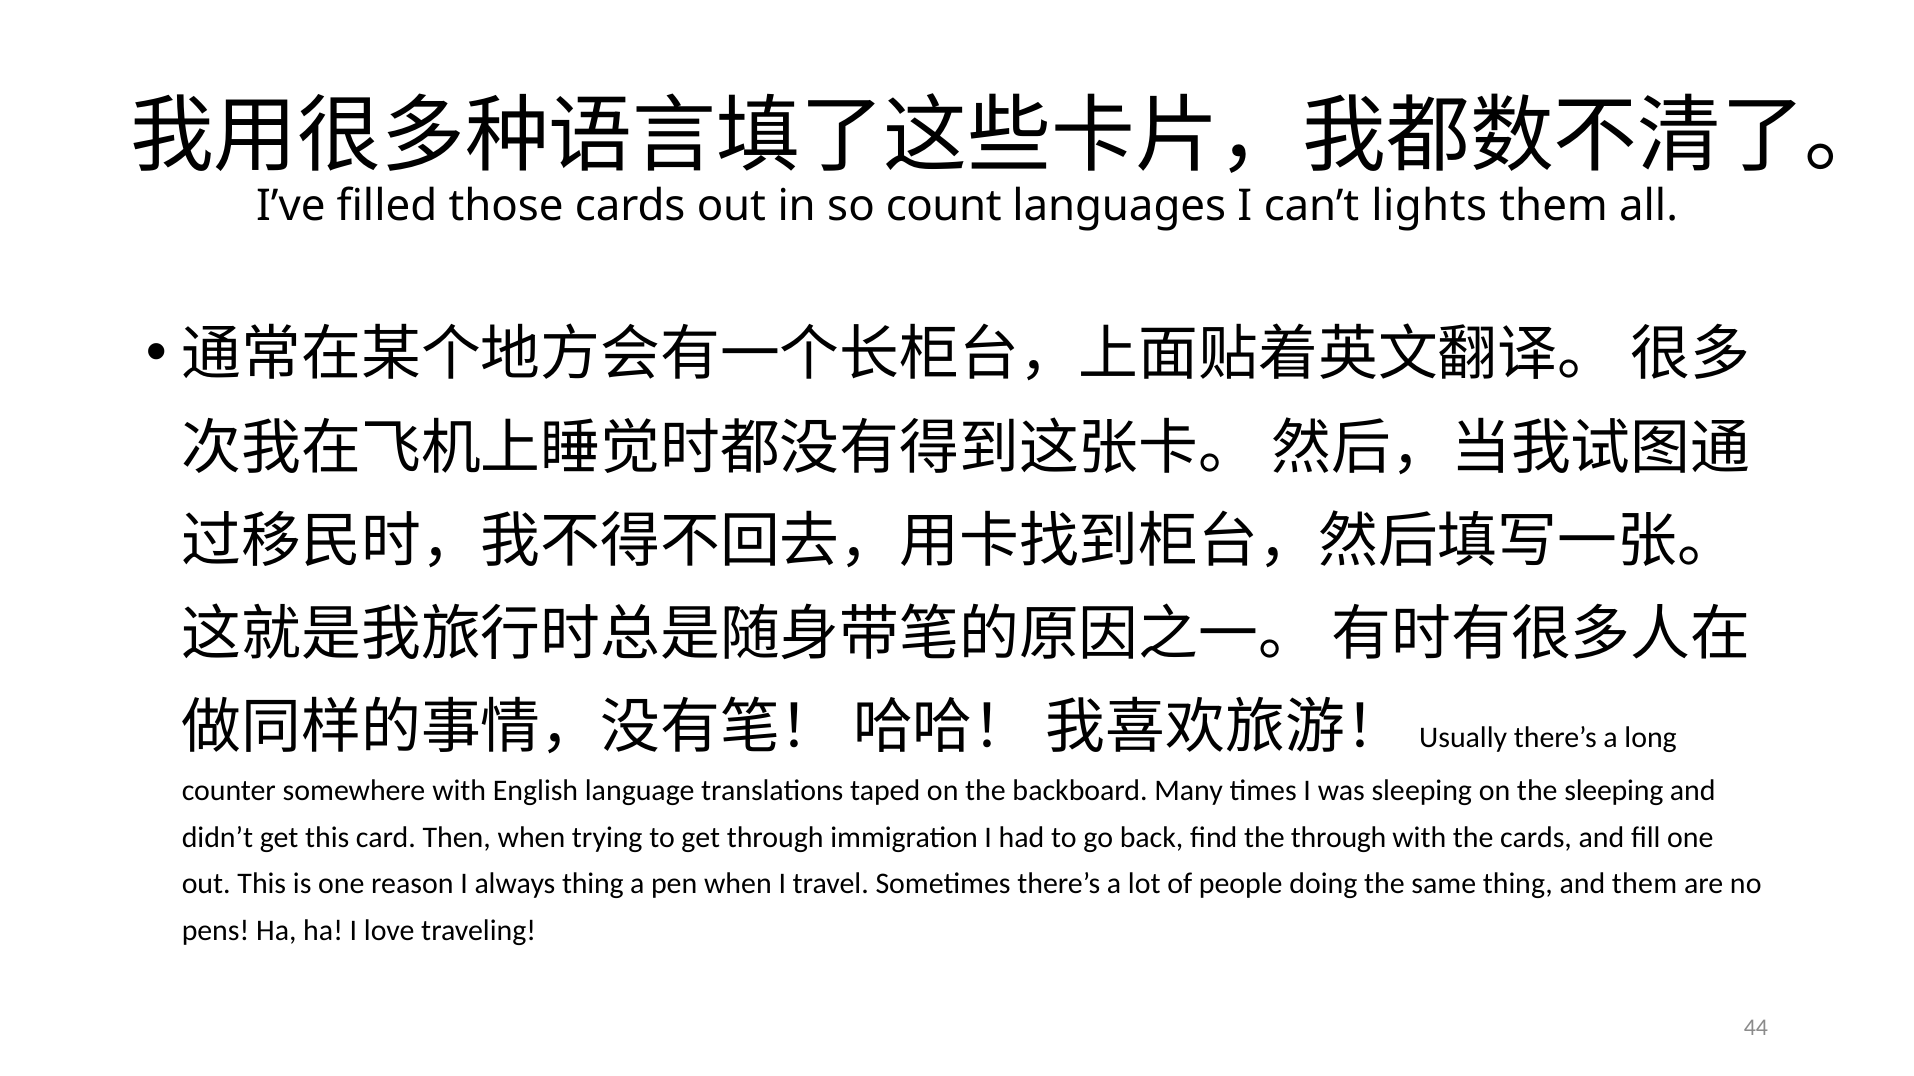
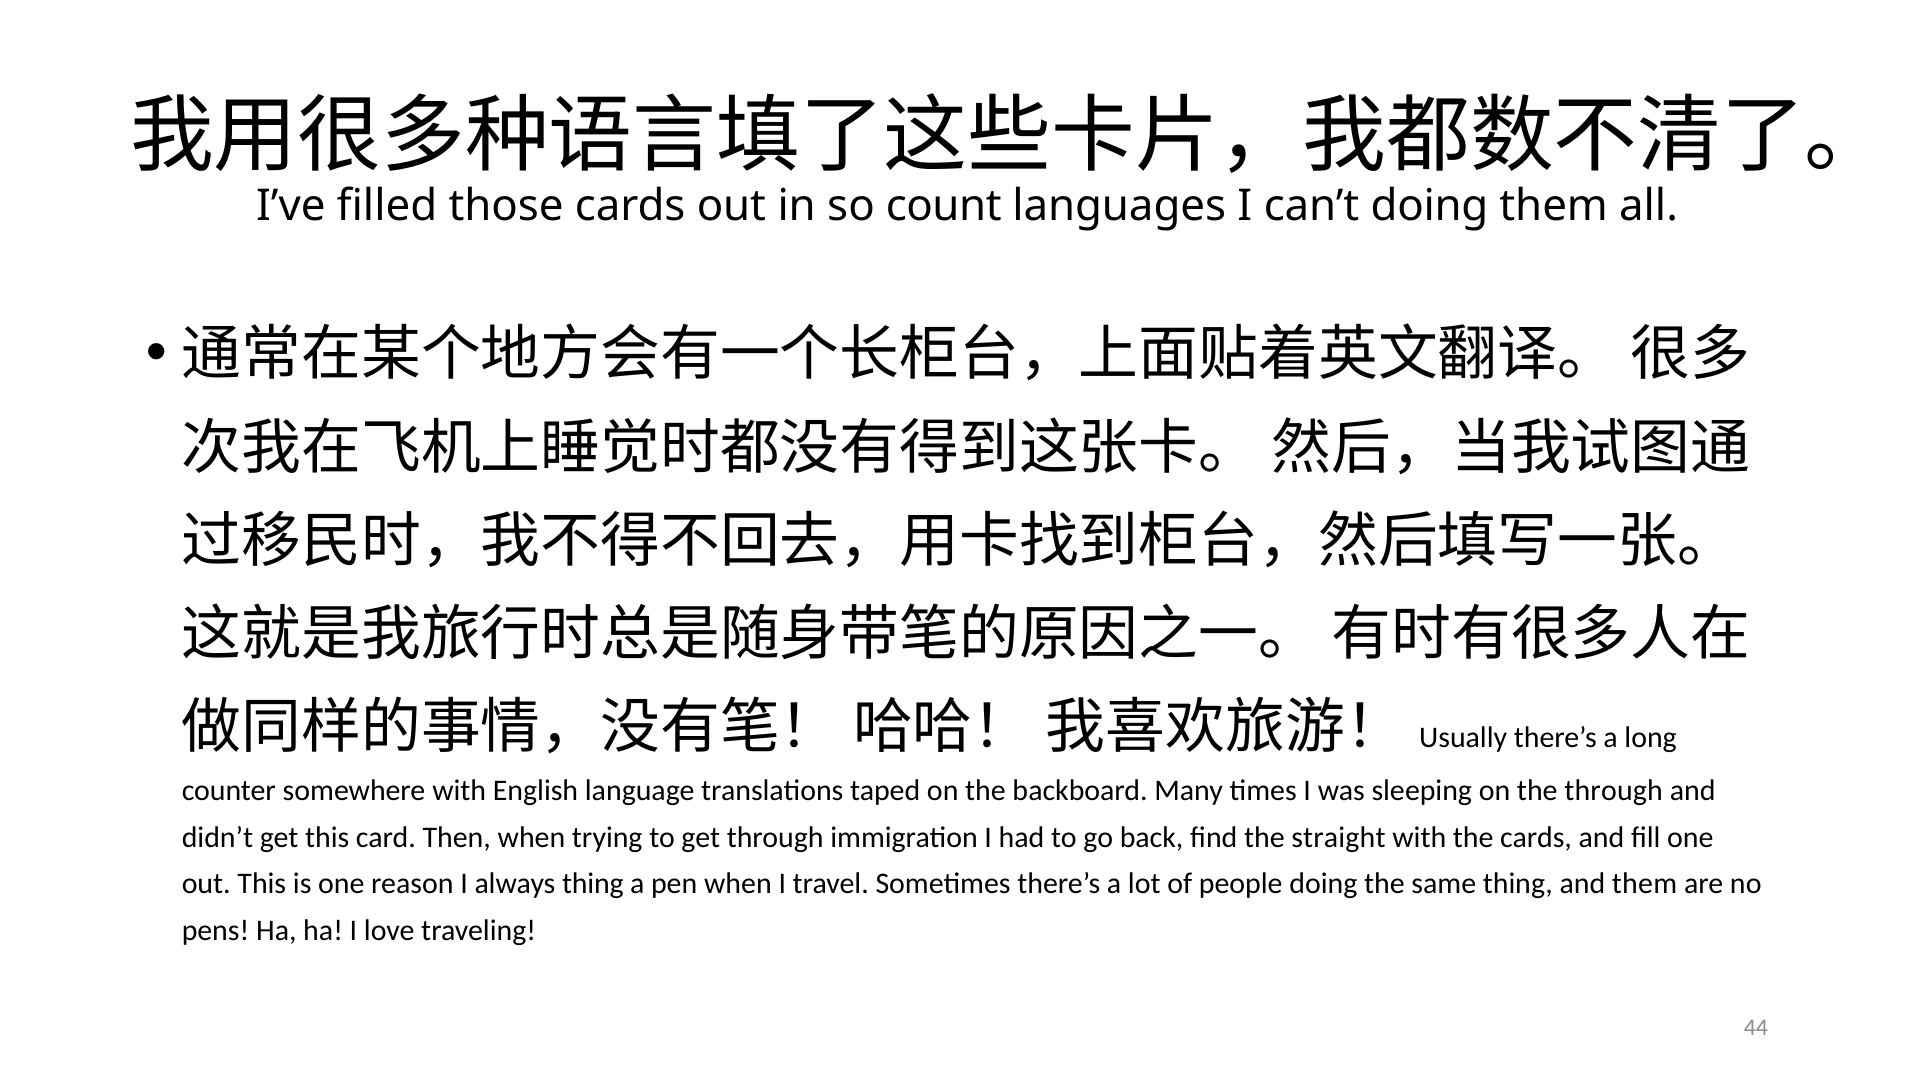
can’t lights: lights -> doing
the sleeping: sleeping -> through
the through: through -> straight
